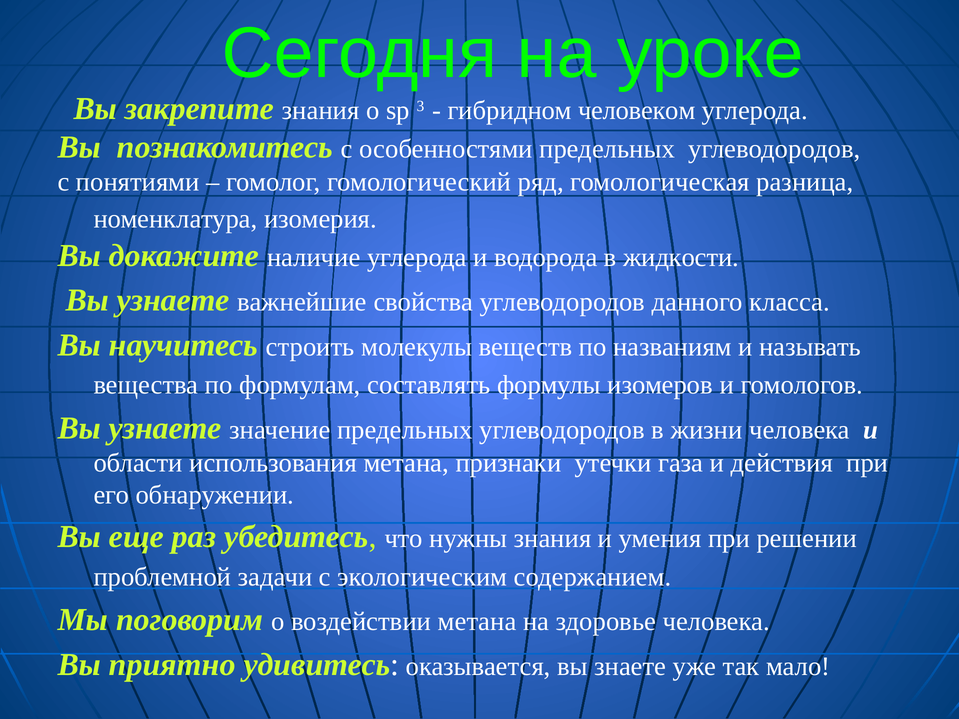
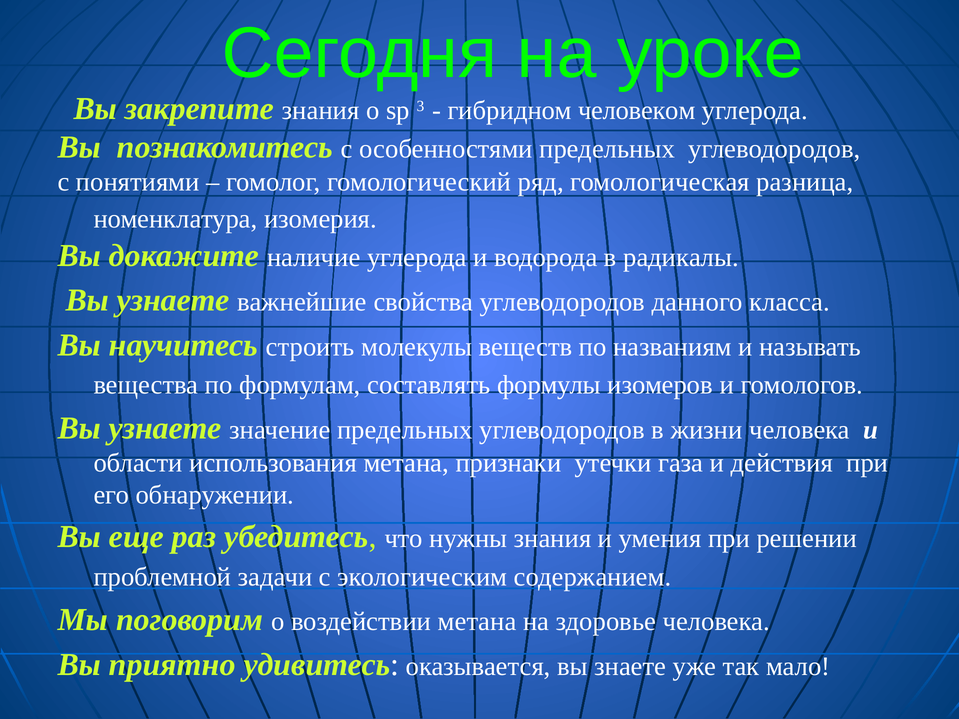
жидкости: жидкости -> радикалы
